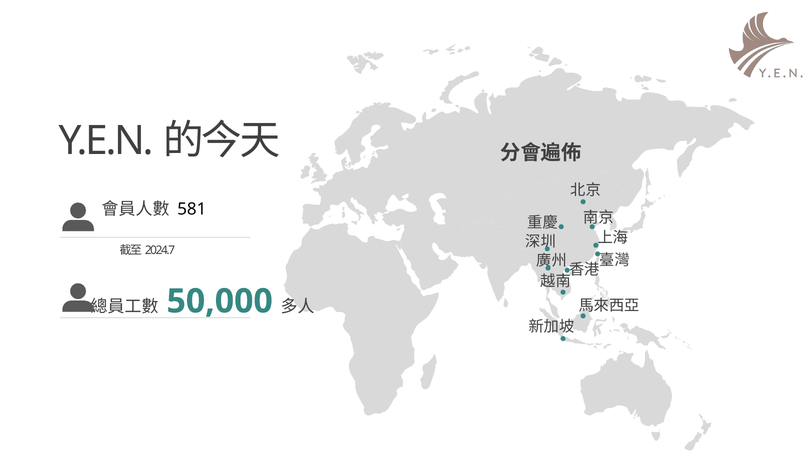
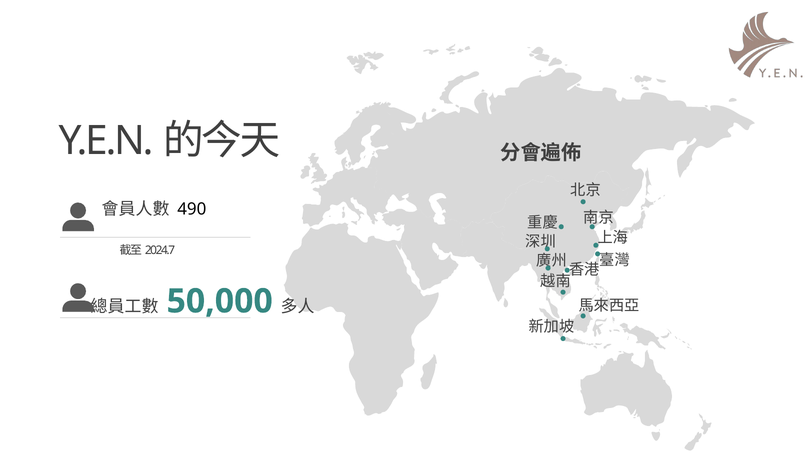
581: 581 -> 490
